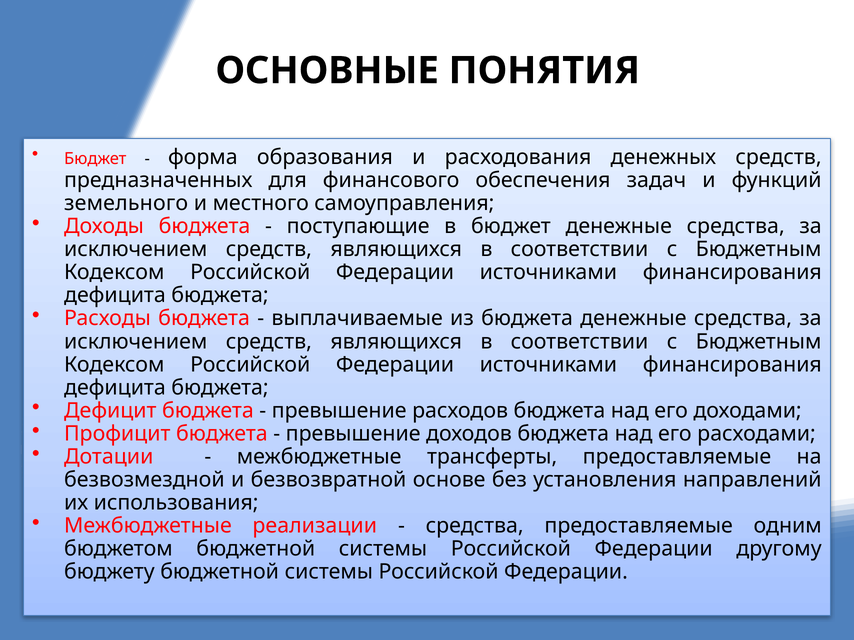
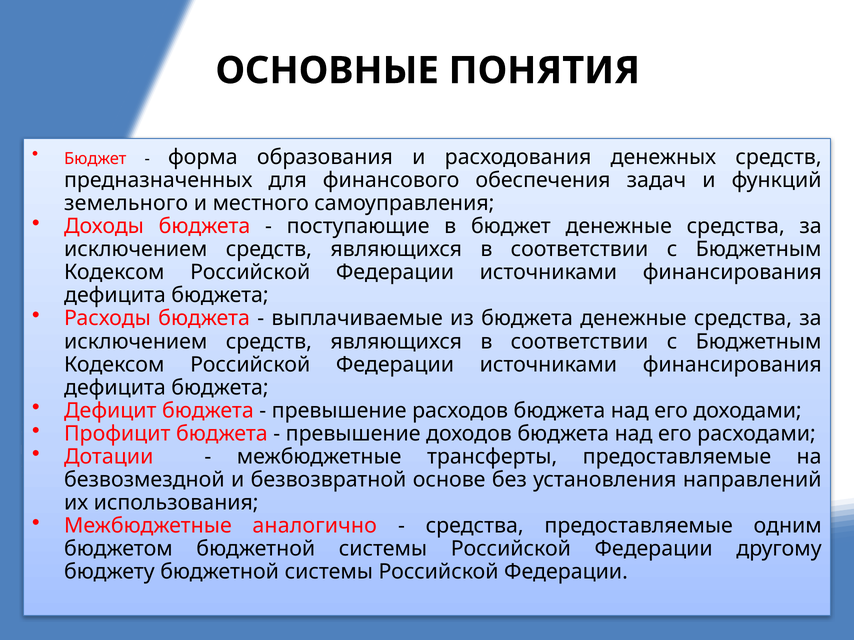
реализации: реализации -> аналогично
